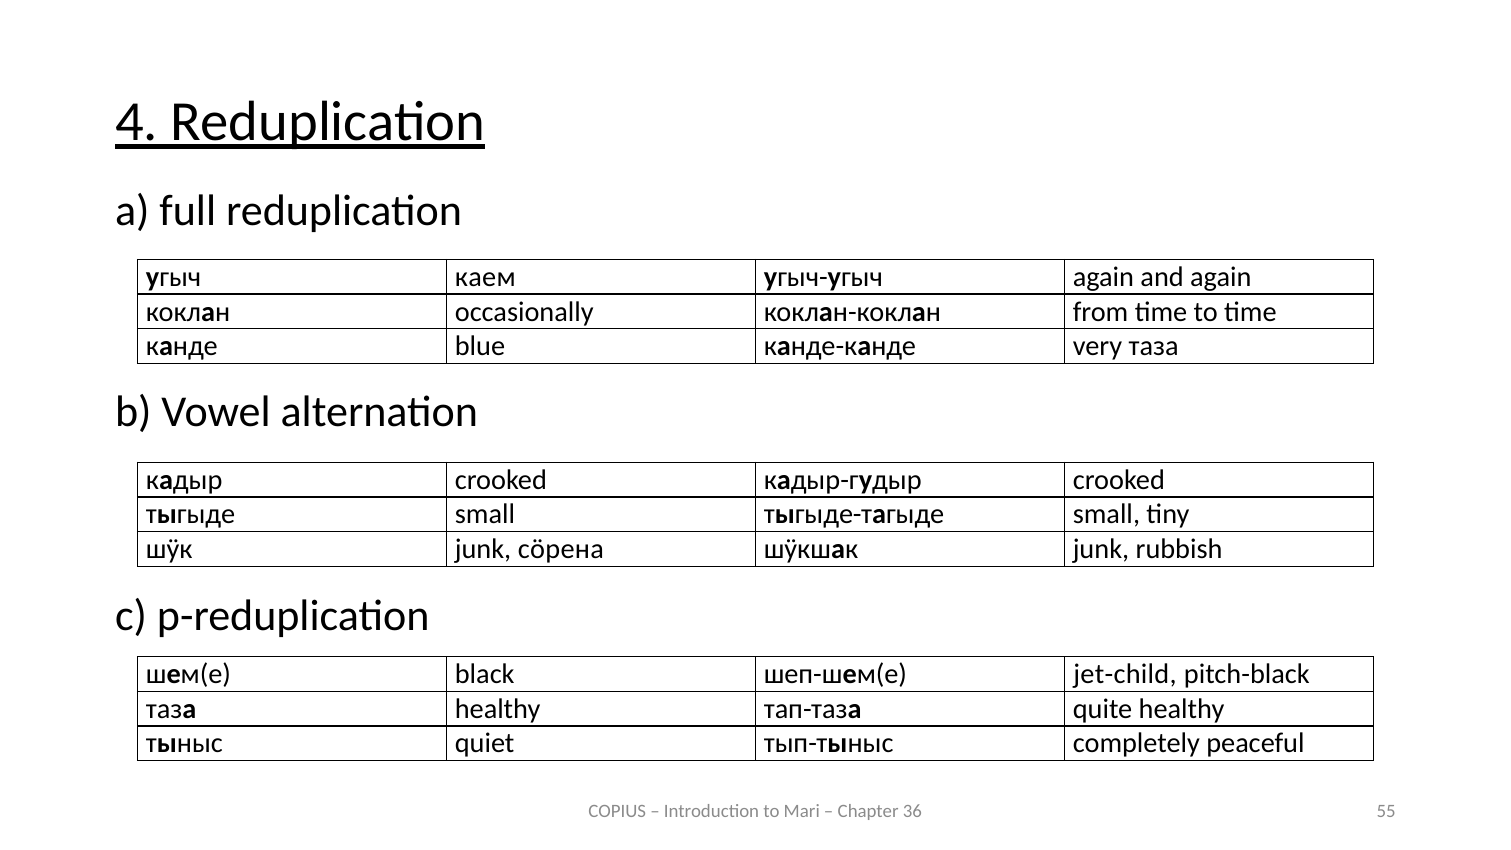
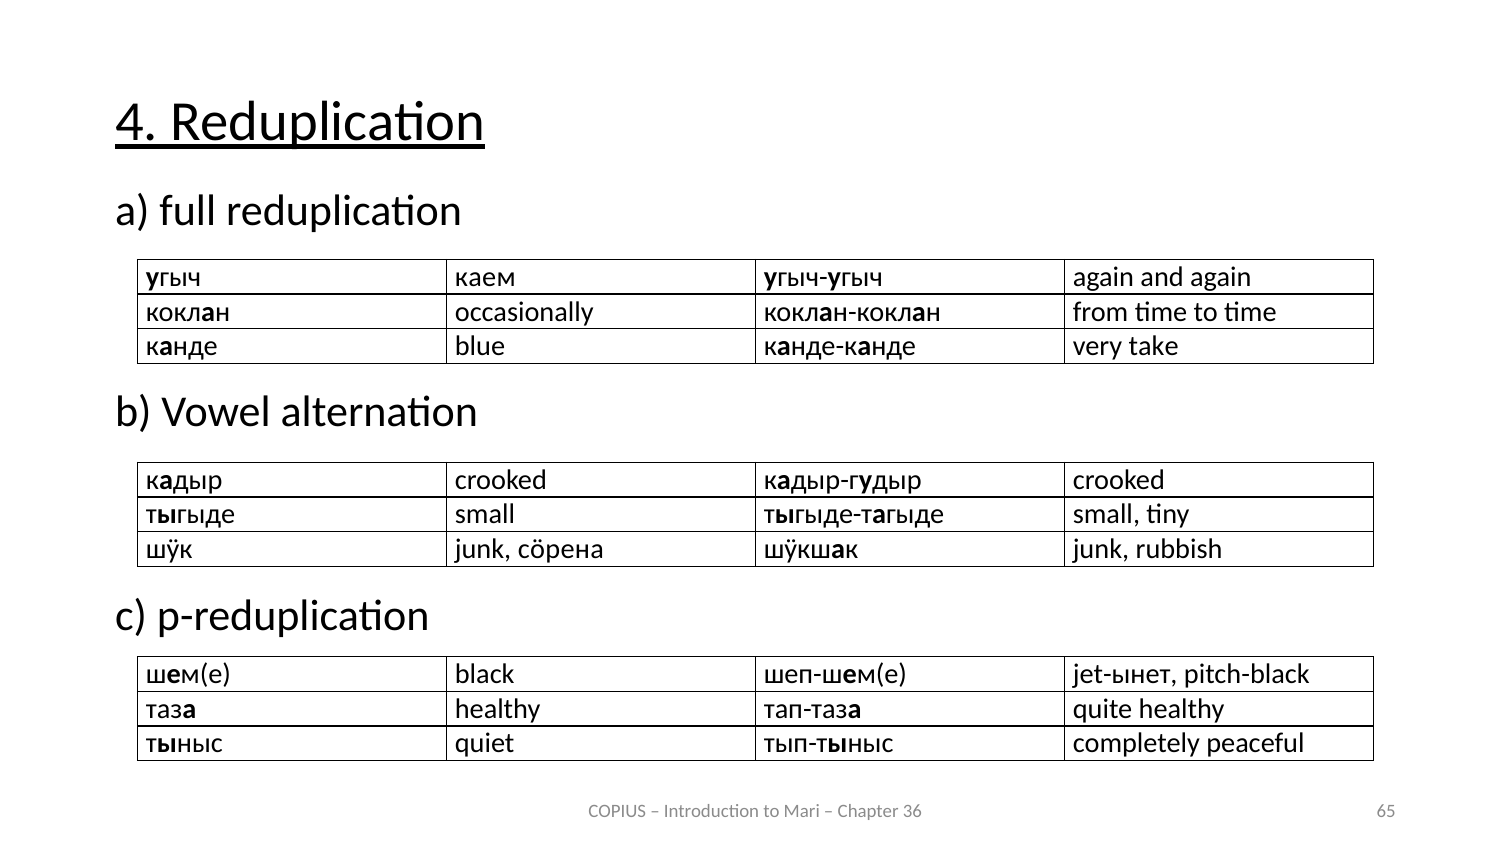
very таза: таза -> take
jet-child: jet-child -> jet-ынет
55: 55 -> 65
